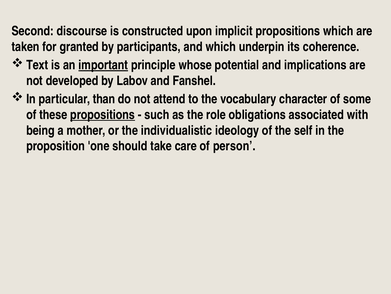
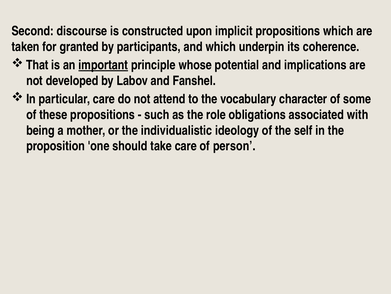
Text: Text -> That
particular than: than -> care
propositions at (103, 114) underline: present -> none
